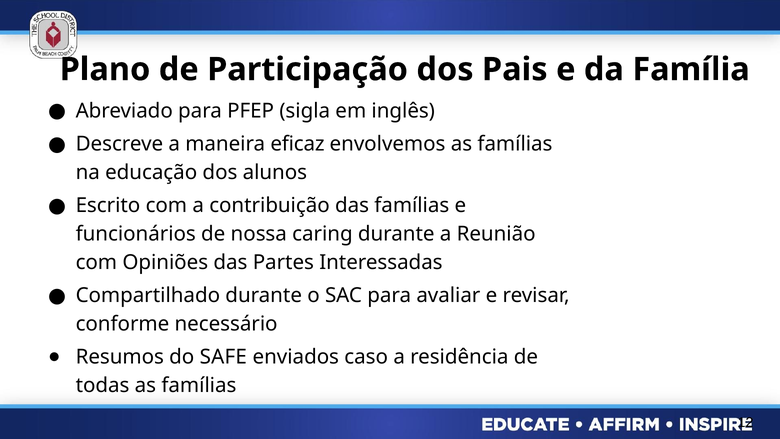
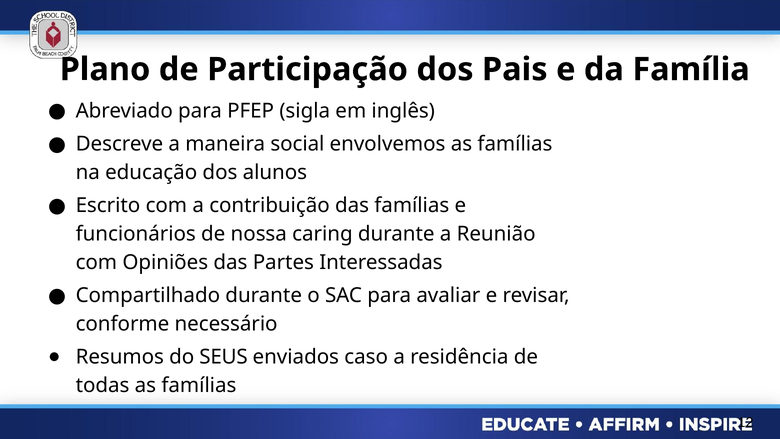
eficaz: eficaz -> social
SAFE: SAFE -> SEUS
